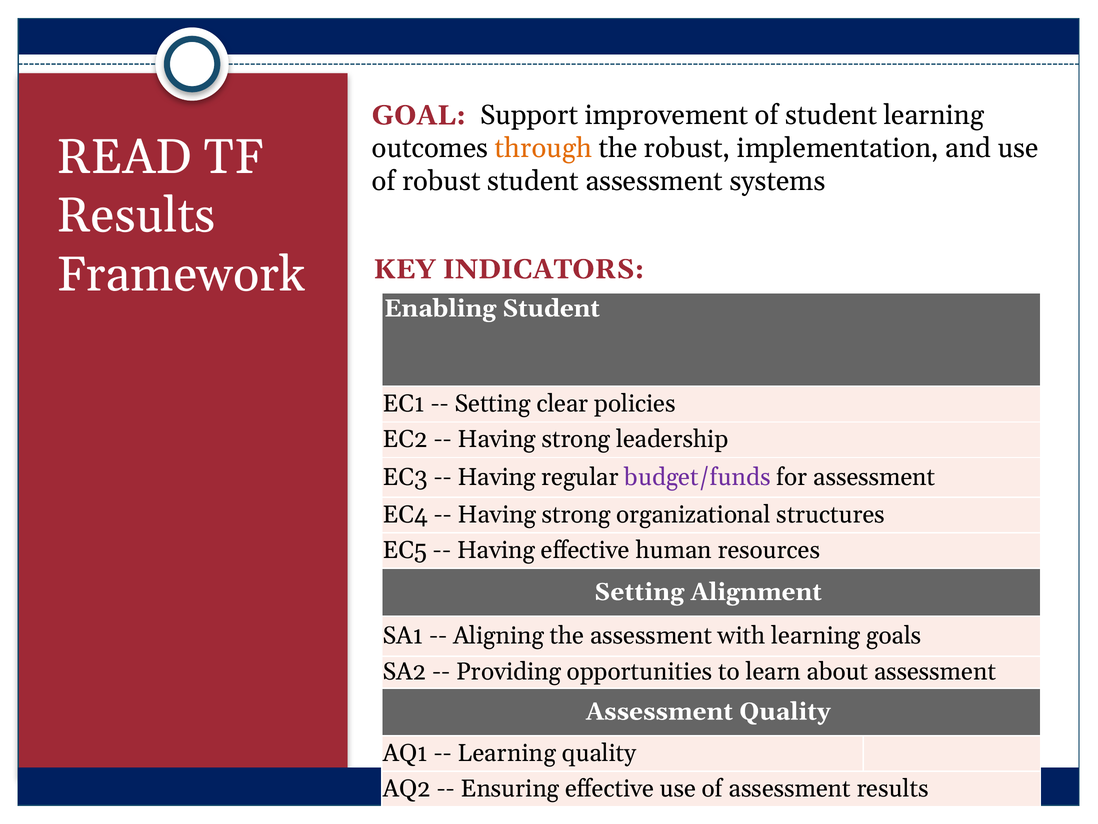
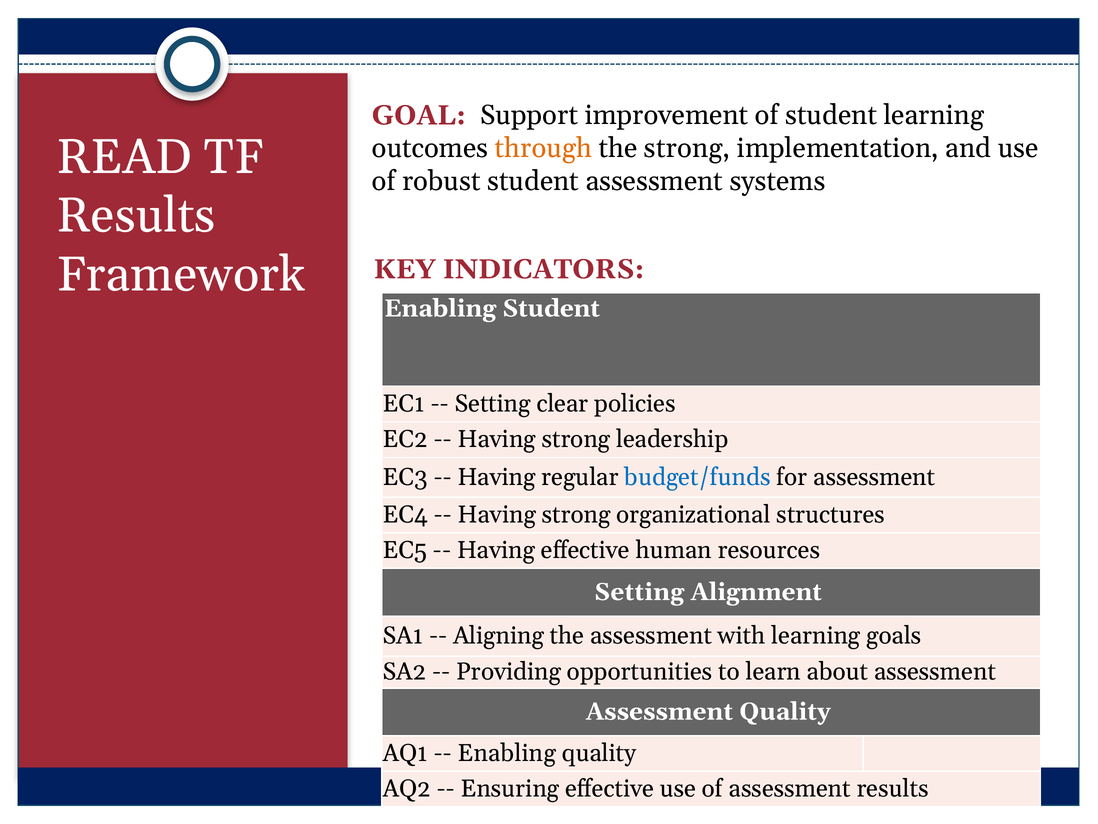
the robust: robust -> strong
budget/funds colour: purple -> blue
Learning at (507, 753): Learning -> Enabling
